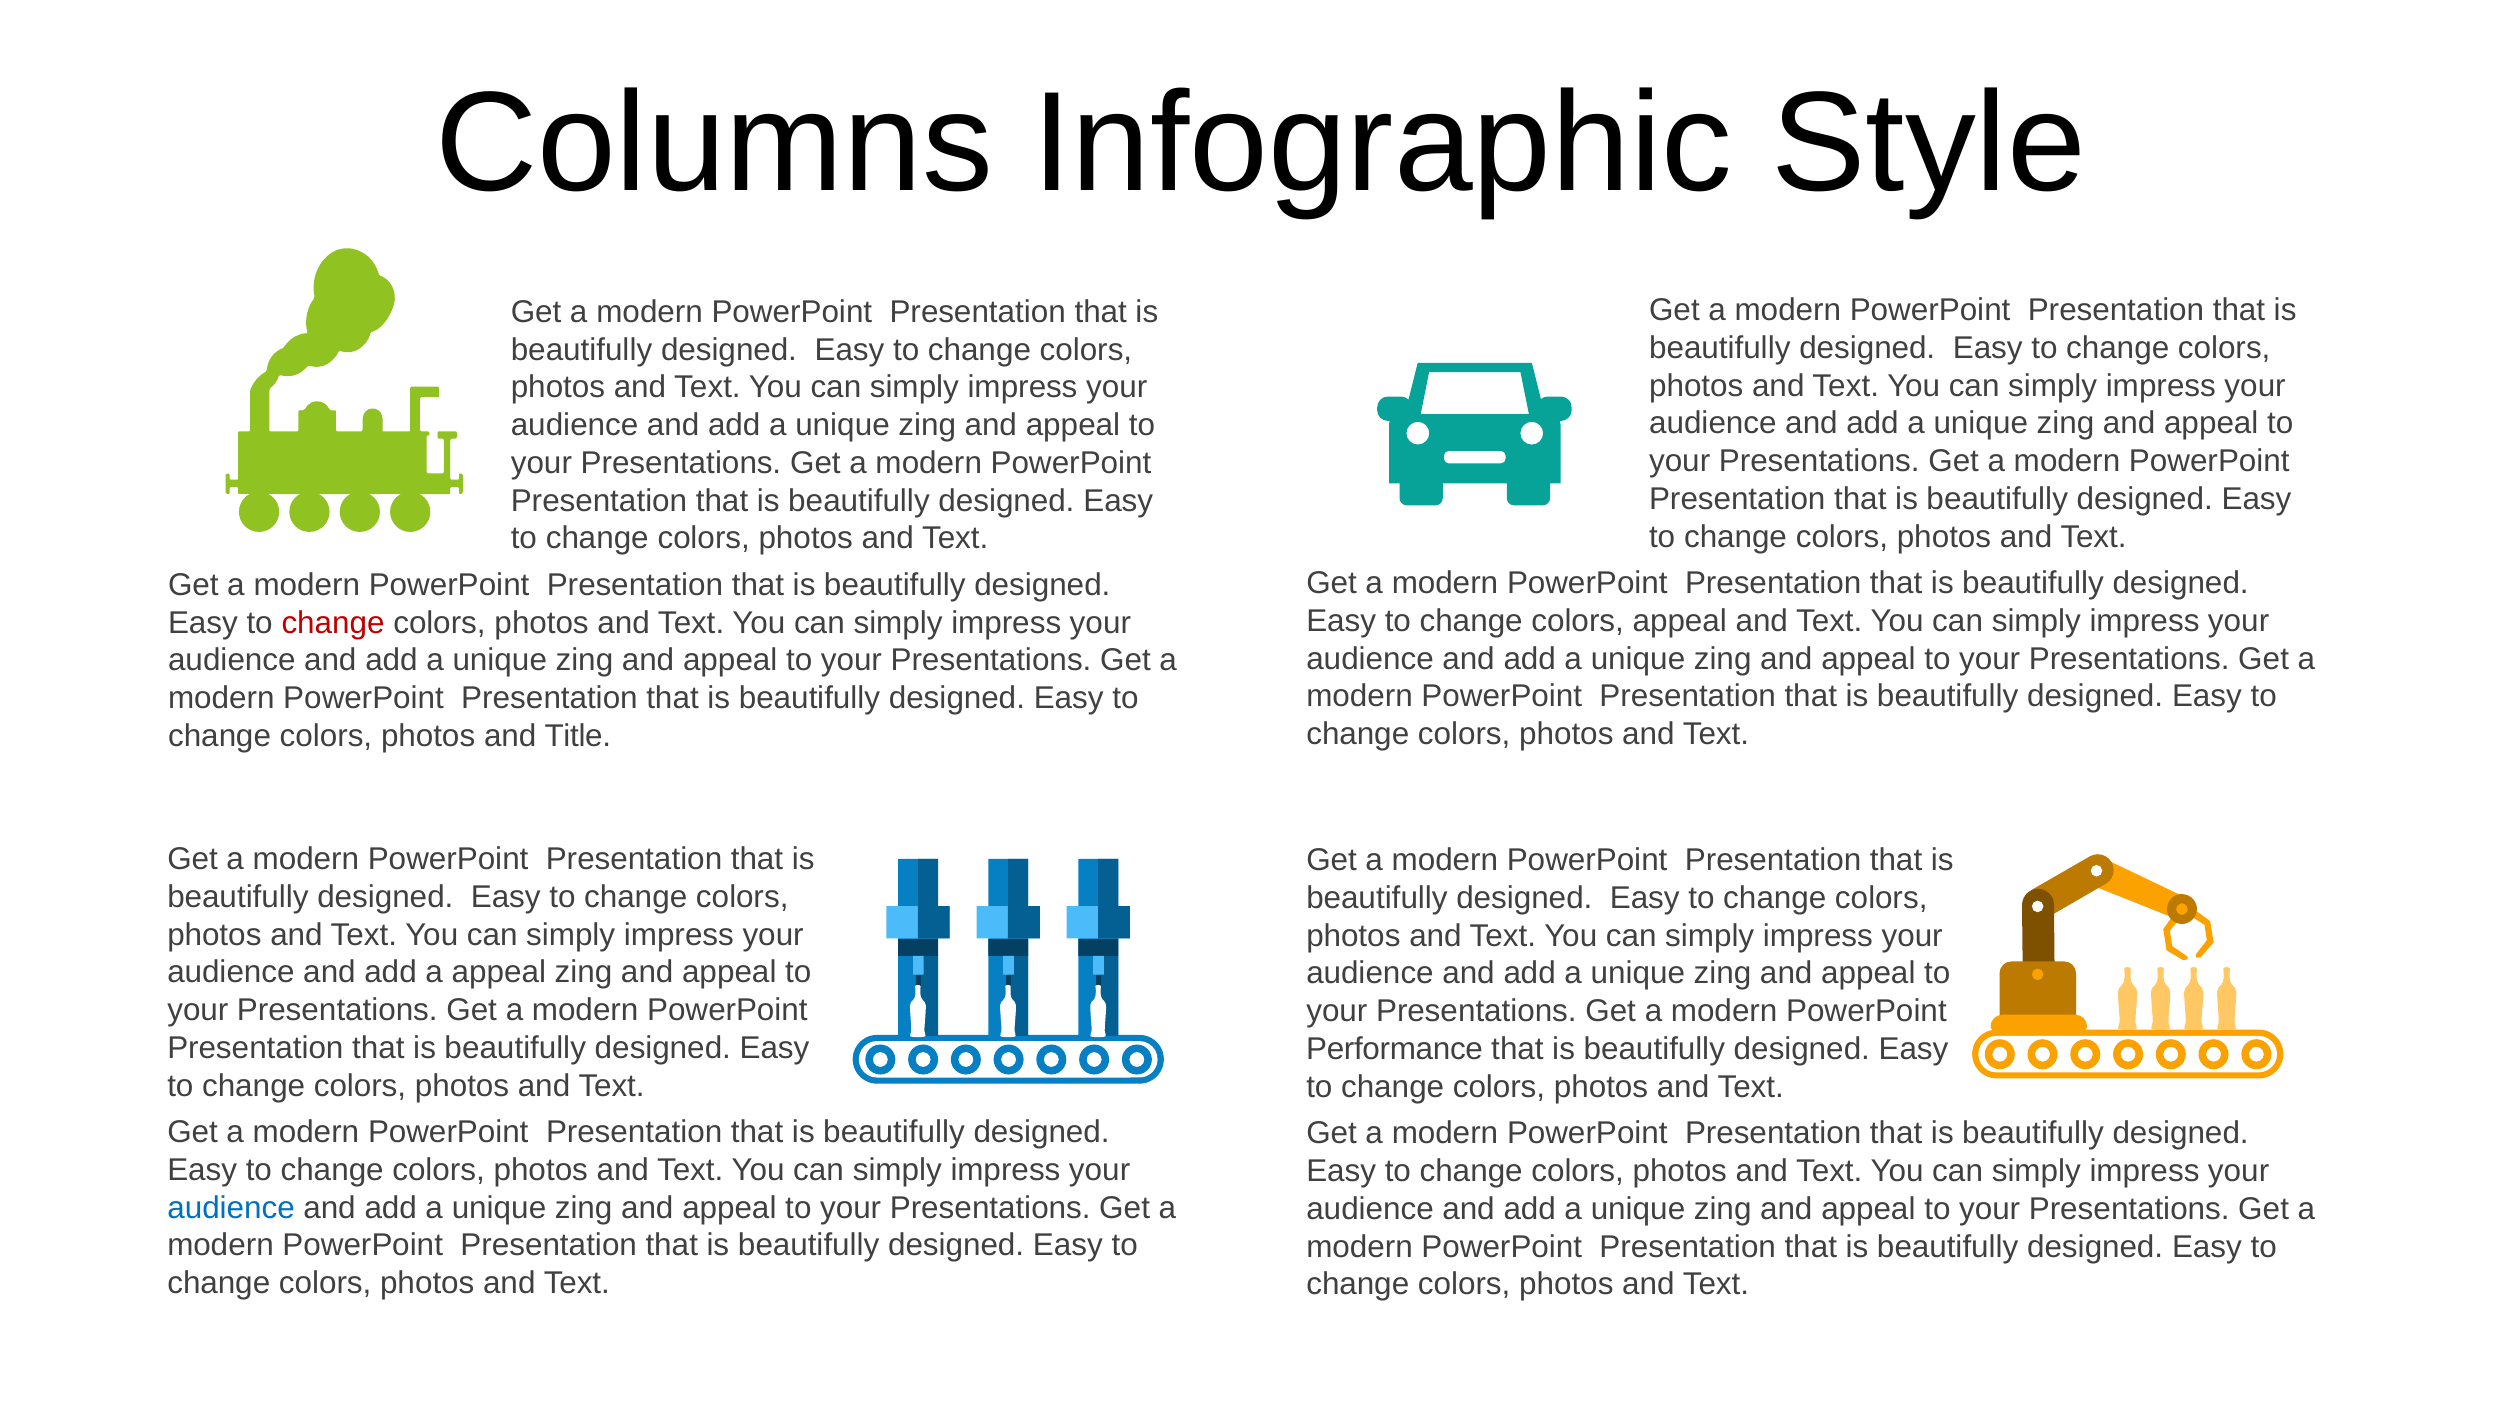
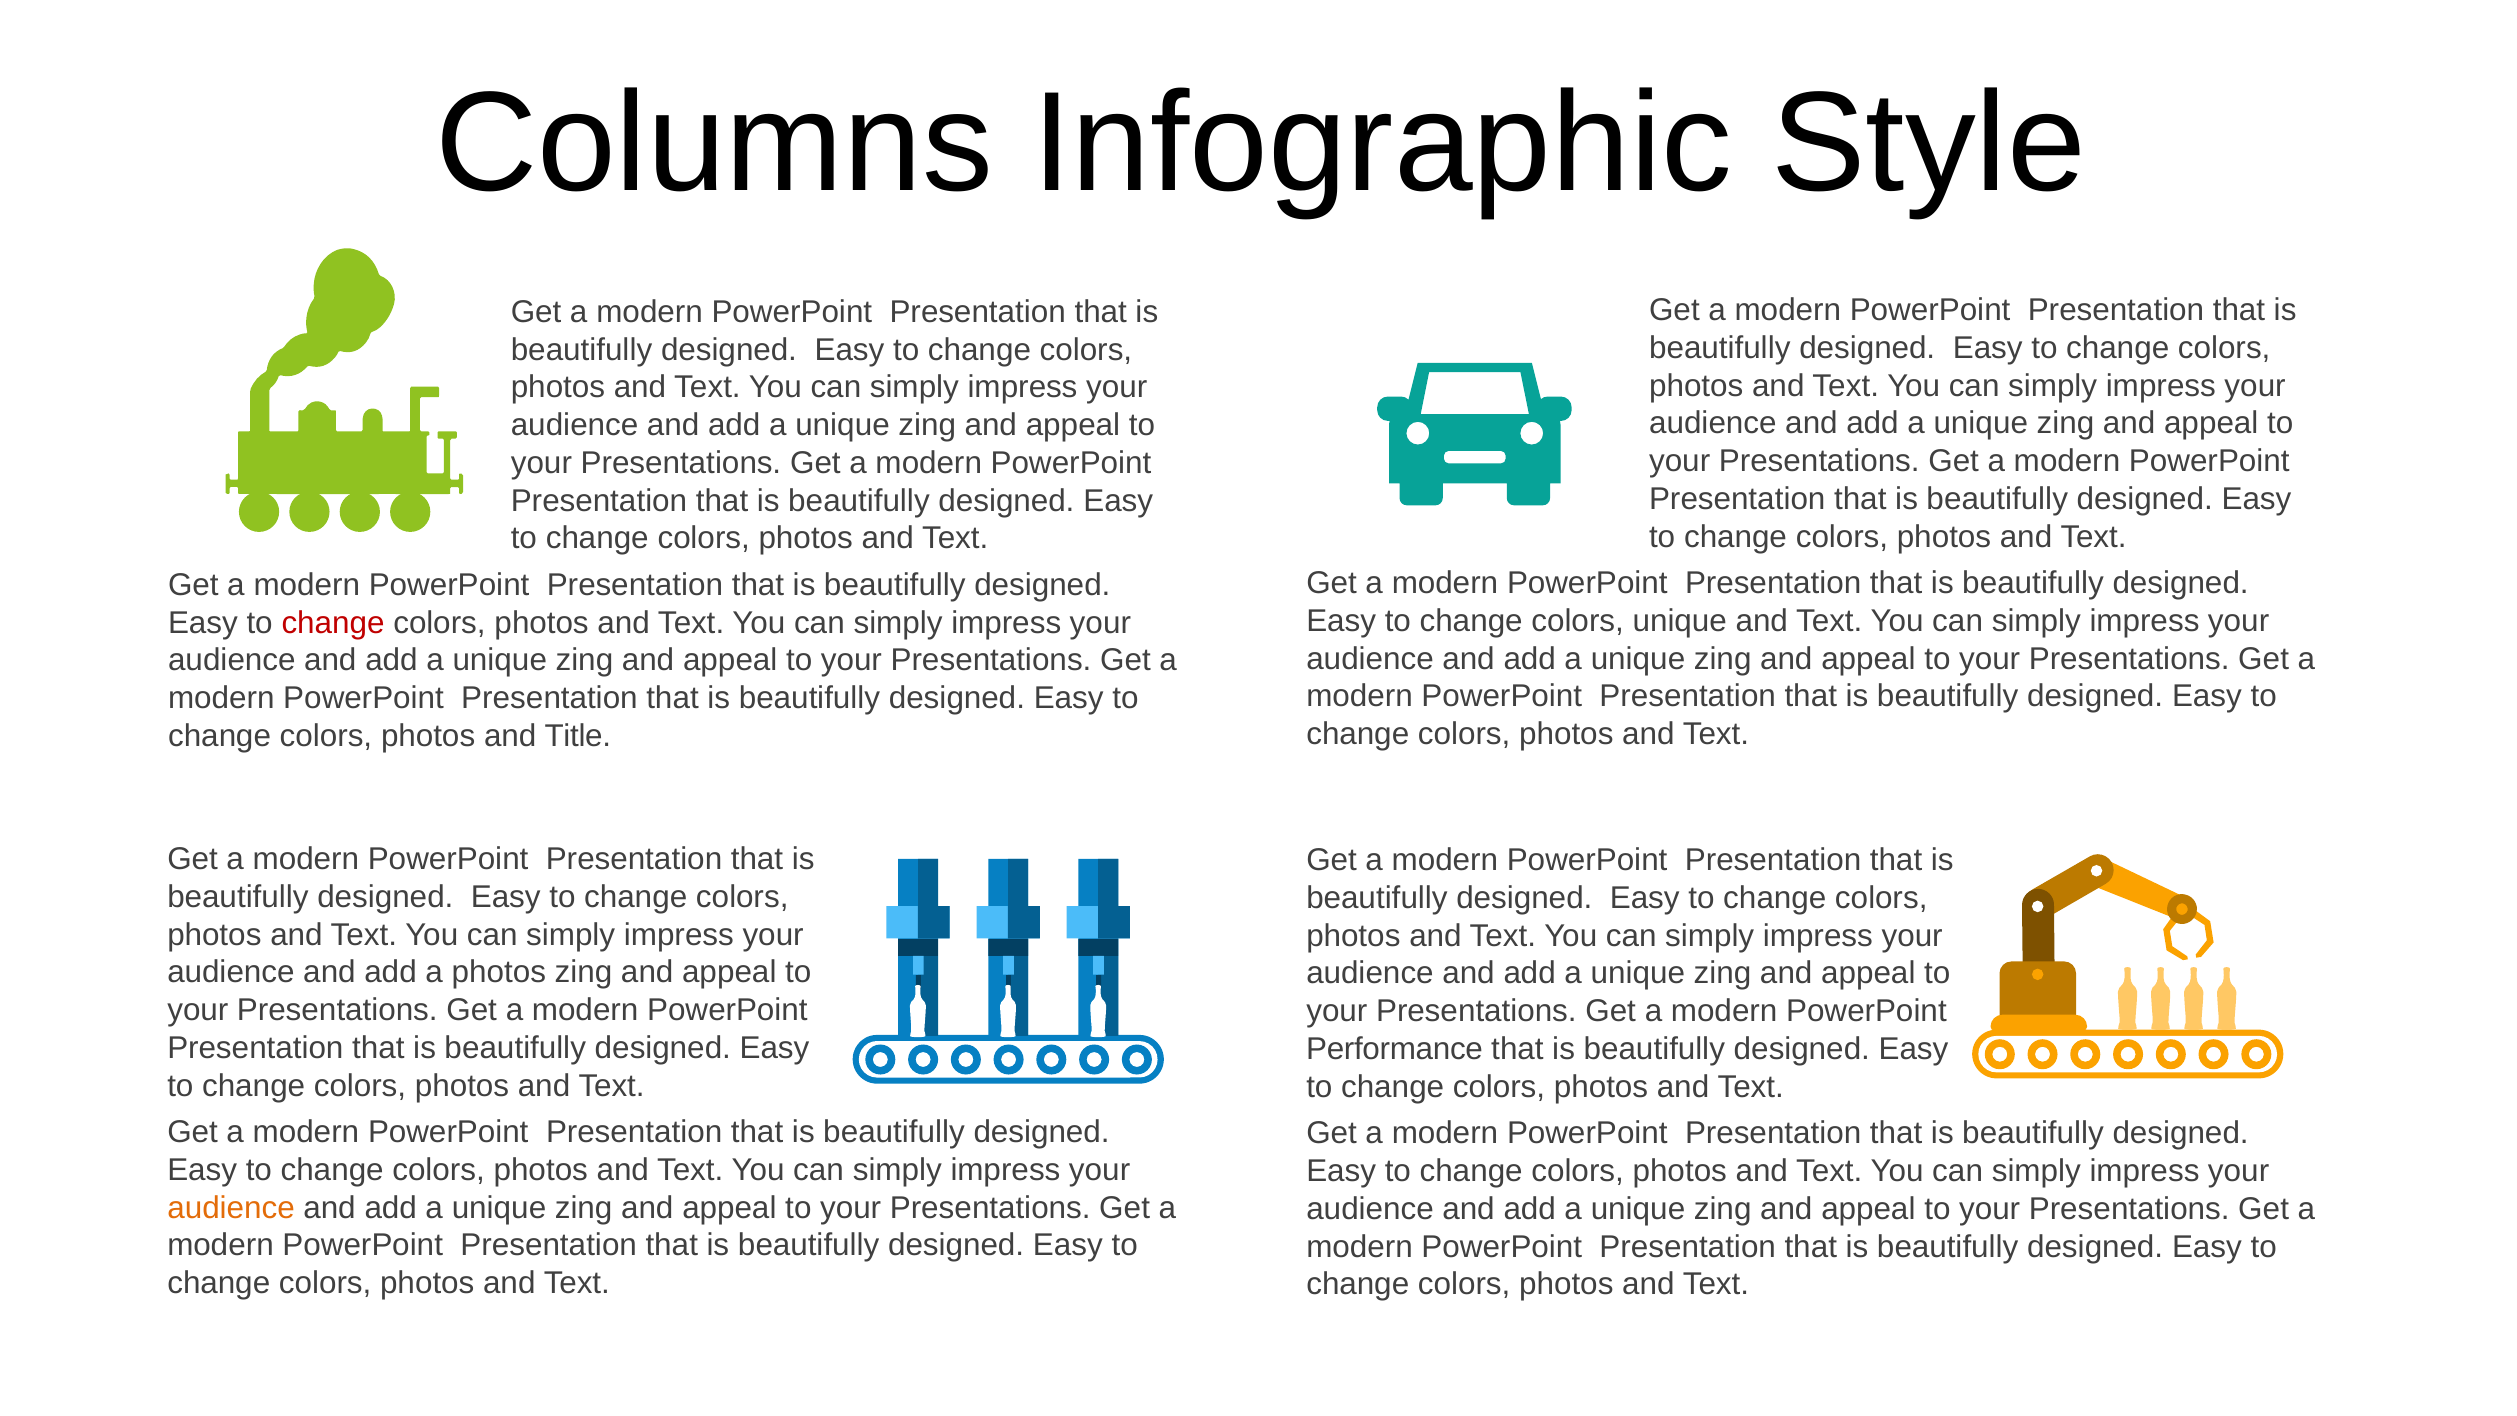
colors appeal: appeal -> unique
a appeal: appeal -> photos
audience at (231, 1208) colour: blue -> orange
